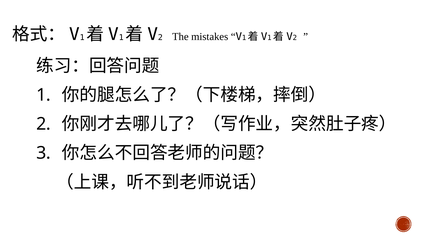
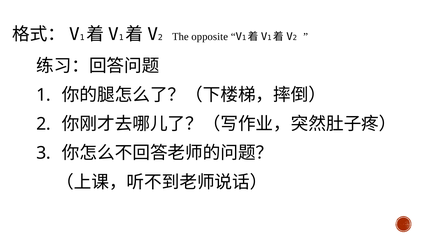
mistakes: mistakes -> opposite
